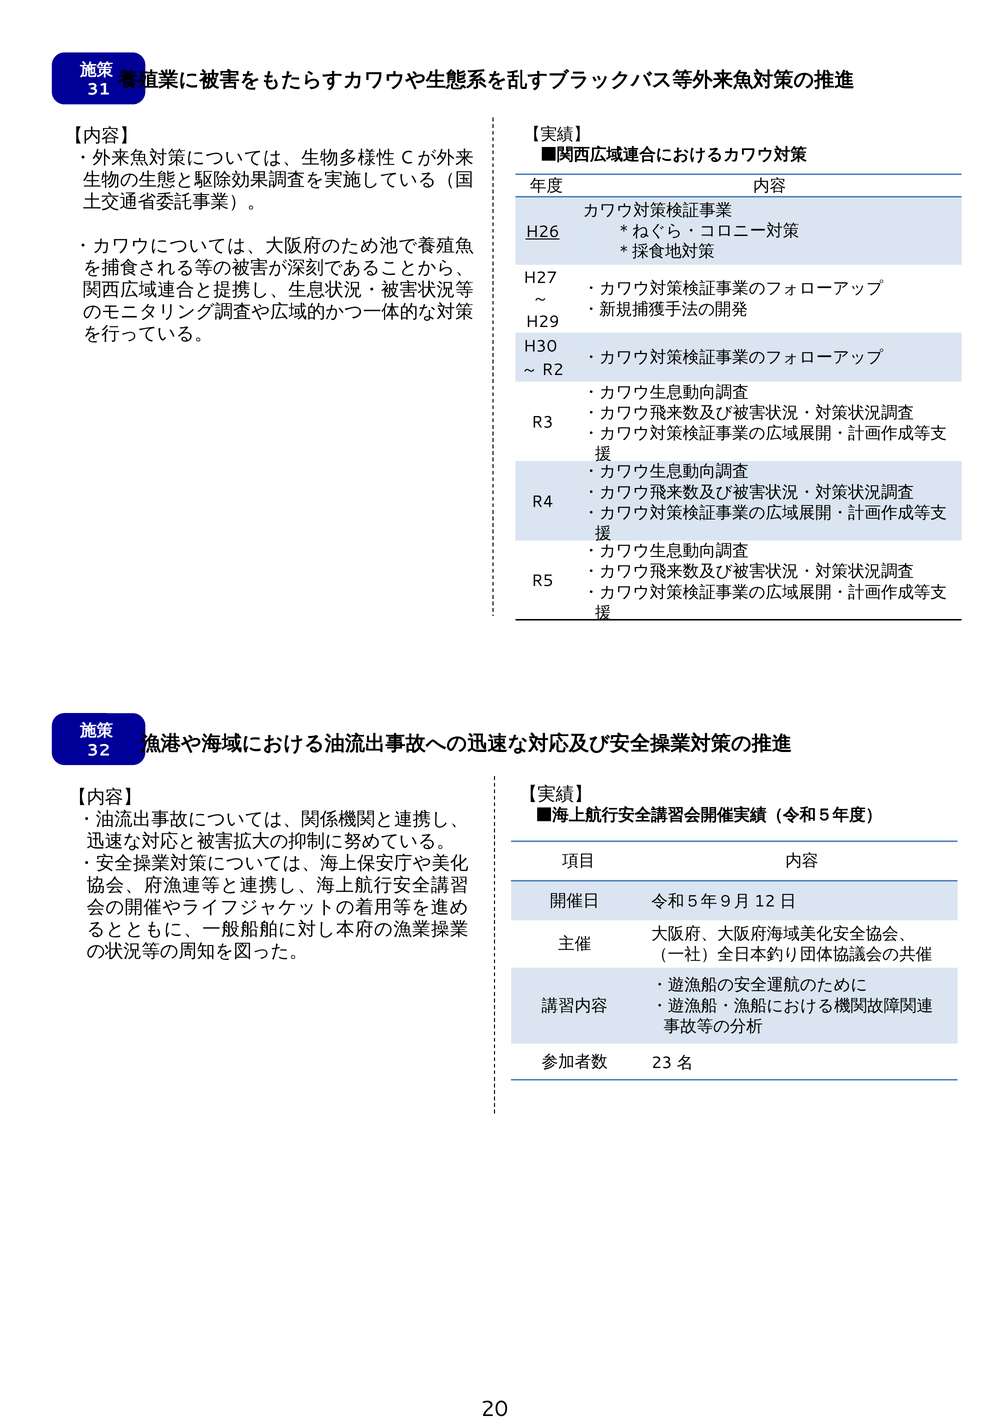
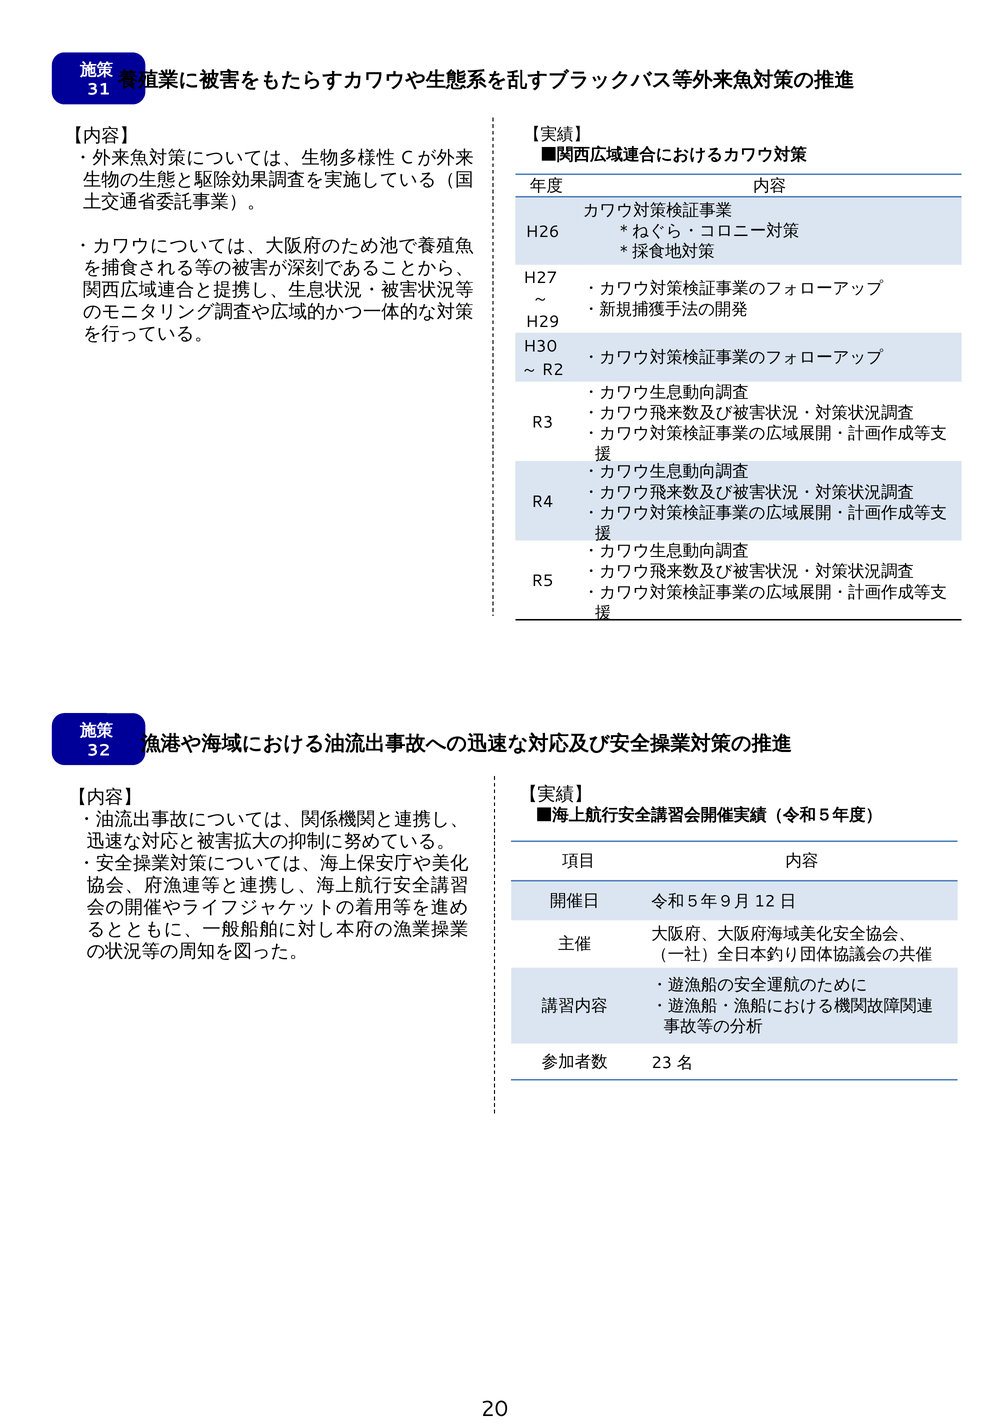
H26 underline: present -> none
